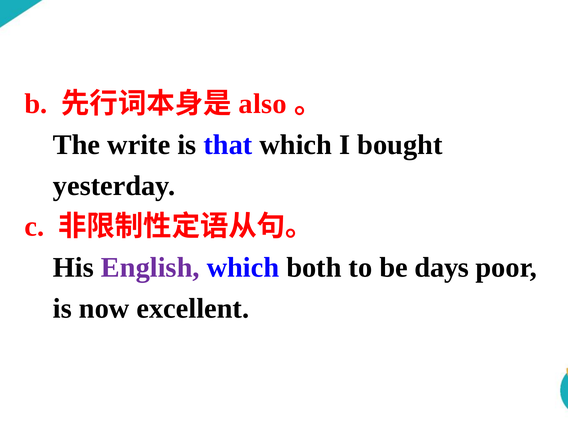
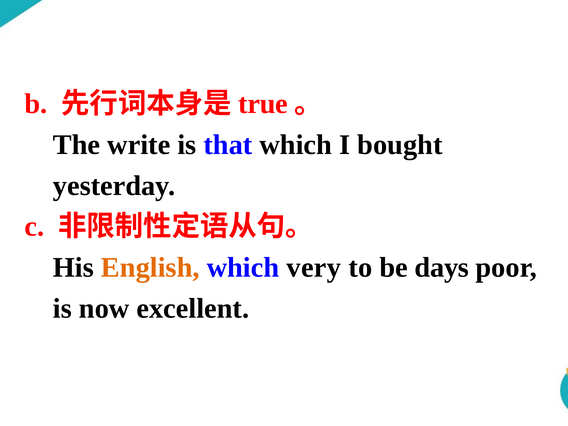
also: also -> true
English colour: purple -> orange
both: both -> very
